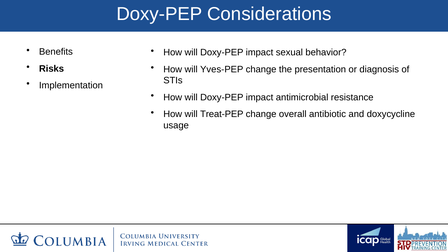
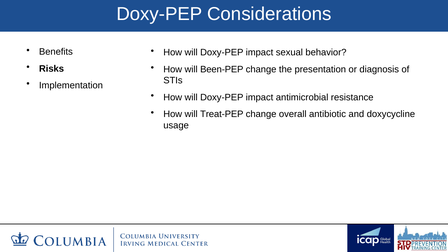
Yves-PEP: Yves-PEP -> Been-PEP
